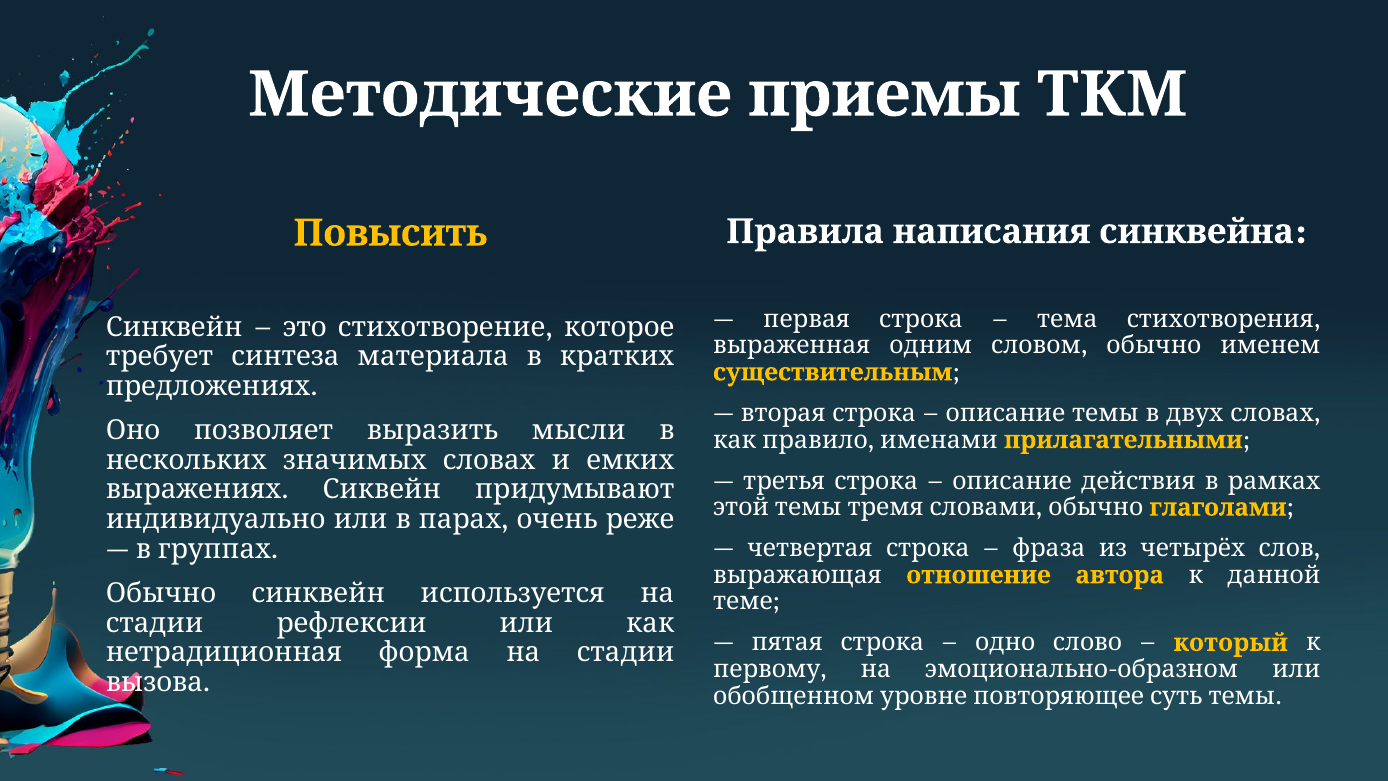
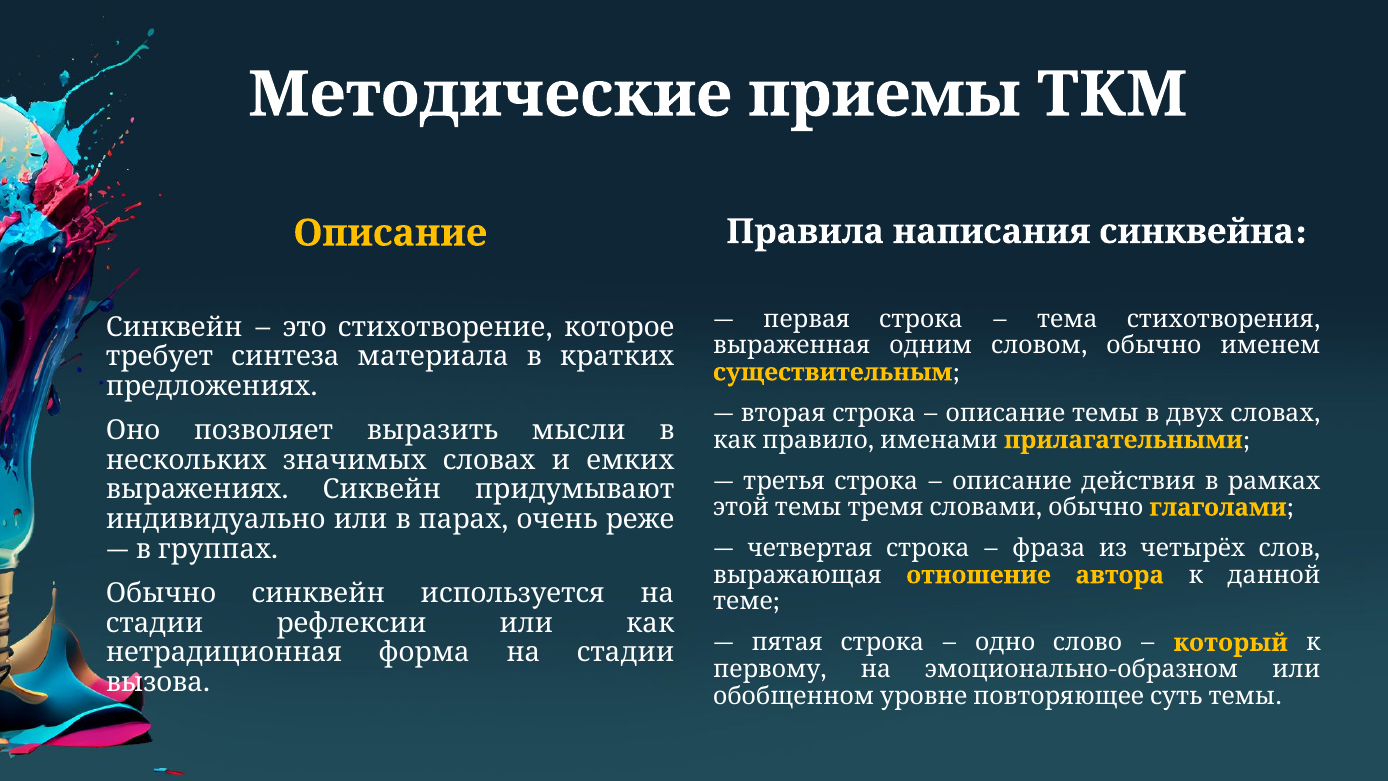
Повысить at (390, 233): Повысить -> Описание
